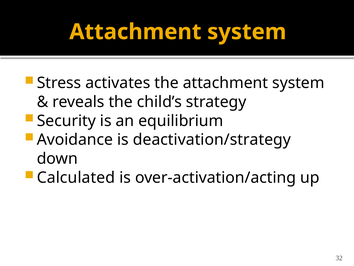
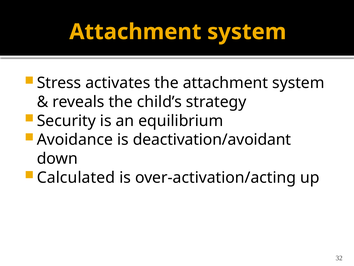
deactivation/strategy: deactivation/strategy -> deactivation/avoidant
